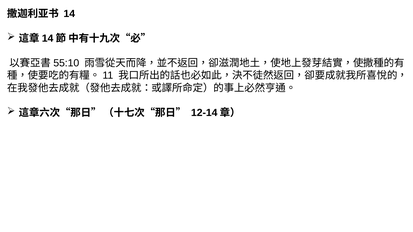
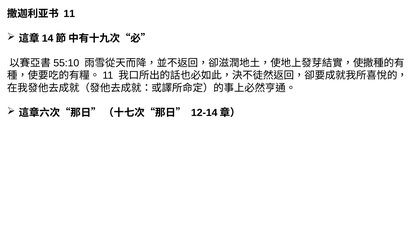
14: 14 -> 11
